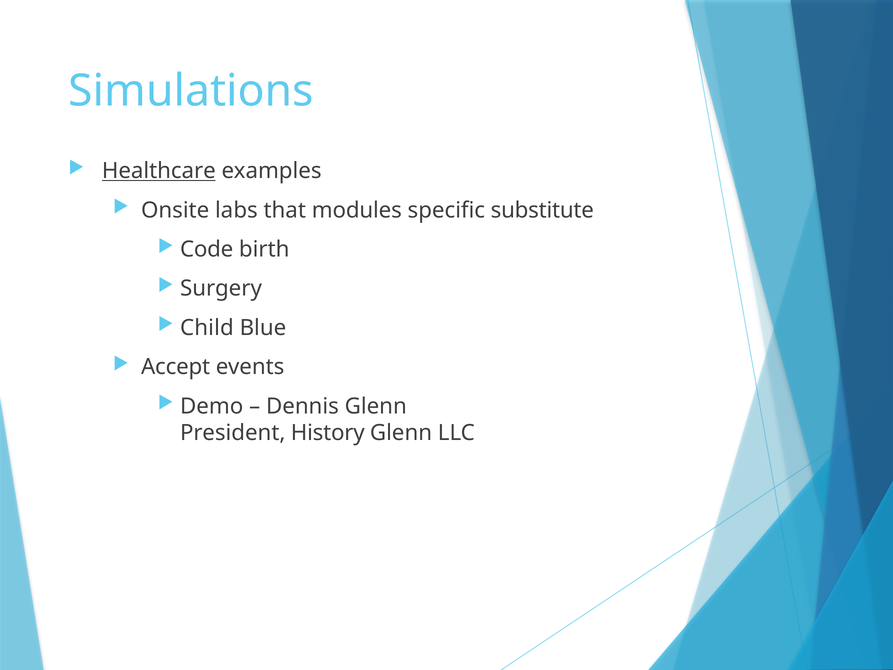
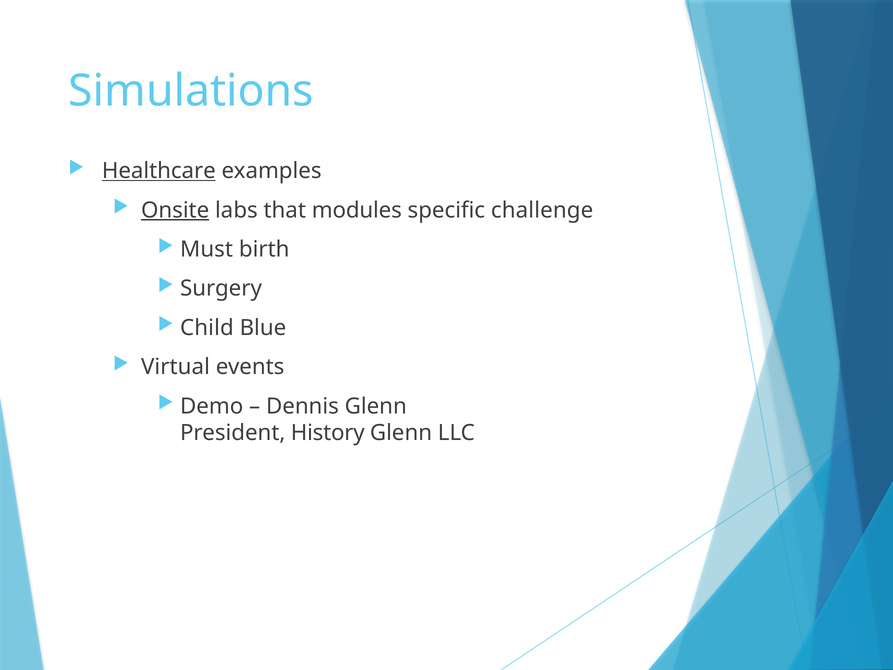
Onsite underline: none -> present
substitute: substitute -> challenge
Code: Code -> Must
Accept: Accept -> Virtual
